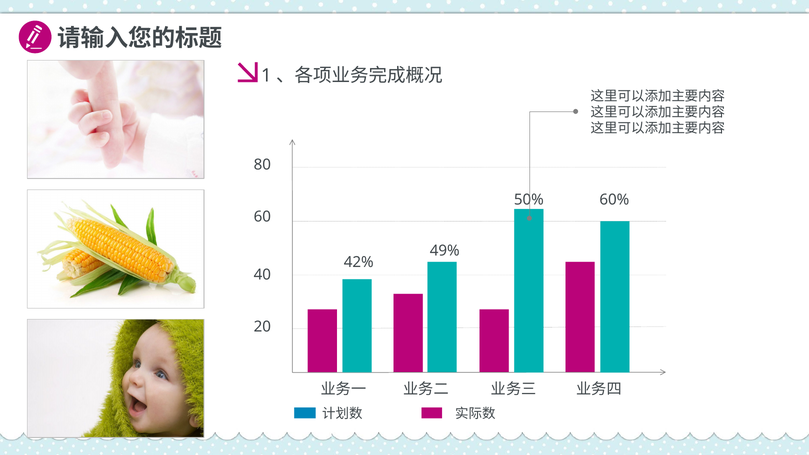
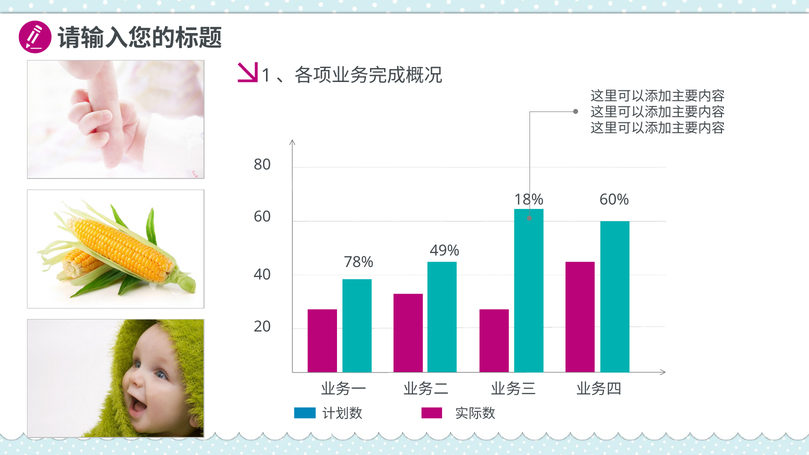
50%: 50% -> 18%
42%: 42% -> 78%
